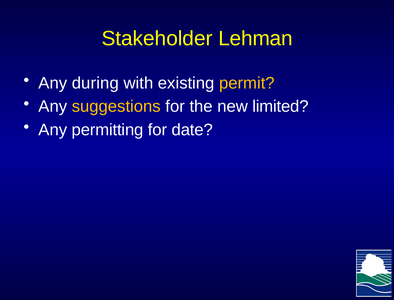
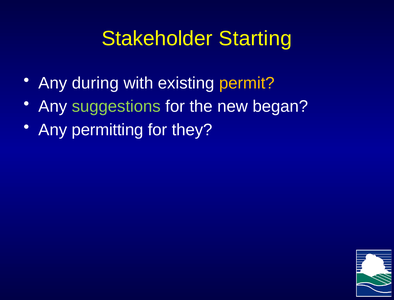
Lehman: Lehman -> Starting
suggestions colour: yellow -> light green
limited: limited -> began
date: date -> they
